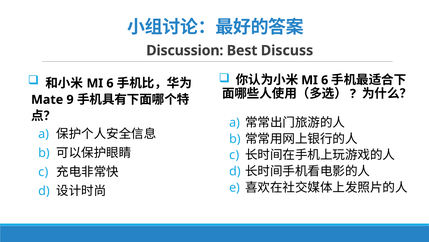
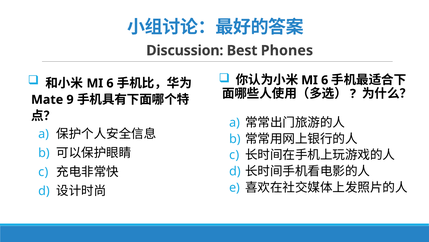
Discuss: Discuss -> Phones
